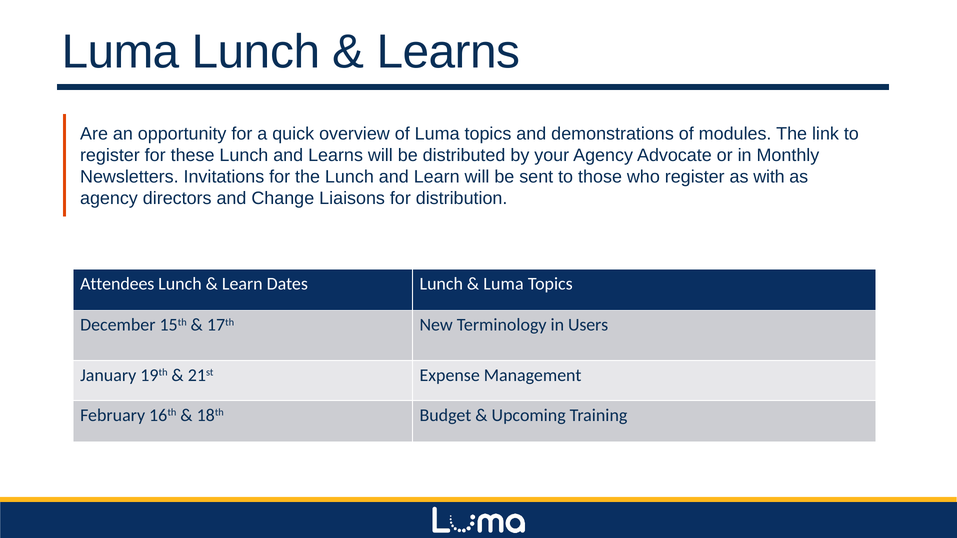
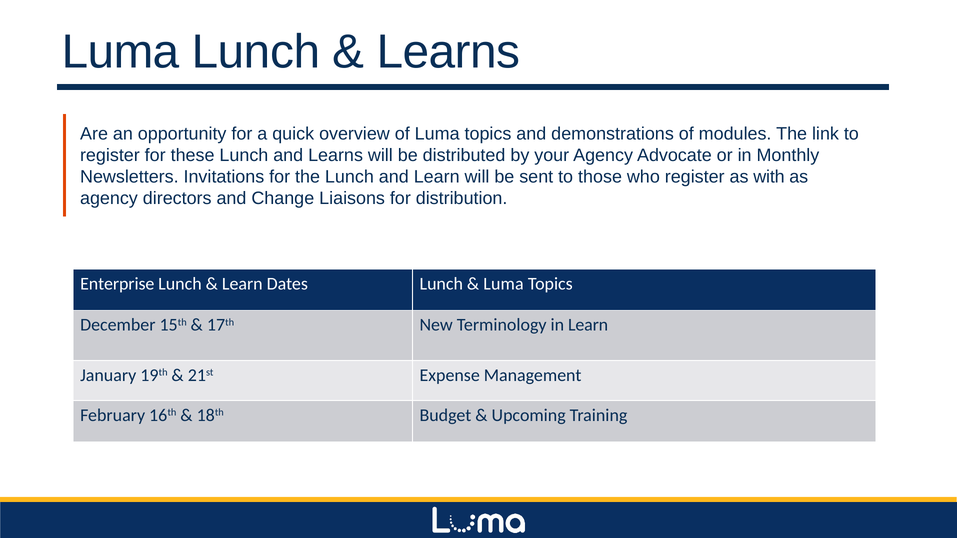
Attendees: Attendees -> Enterprise
in Users: Users -> Learn
